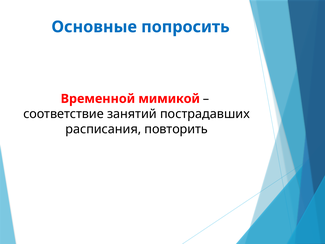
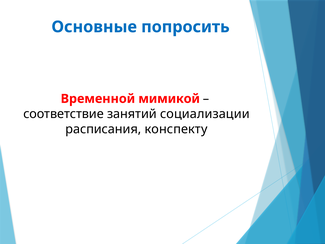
пострадавших: пострадавших -> социализации
повторить: повторить -> конспекту
